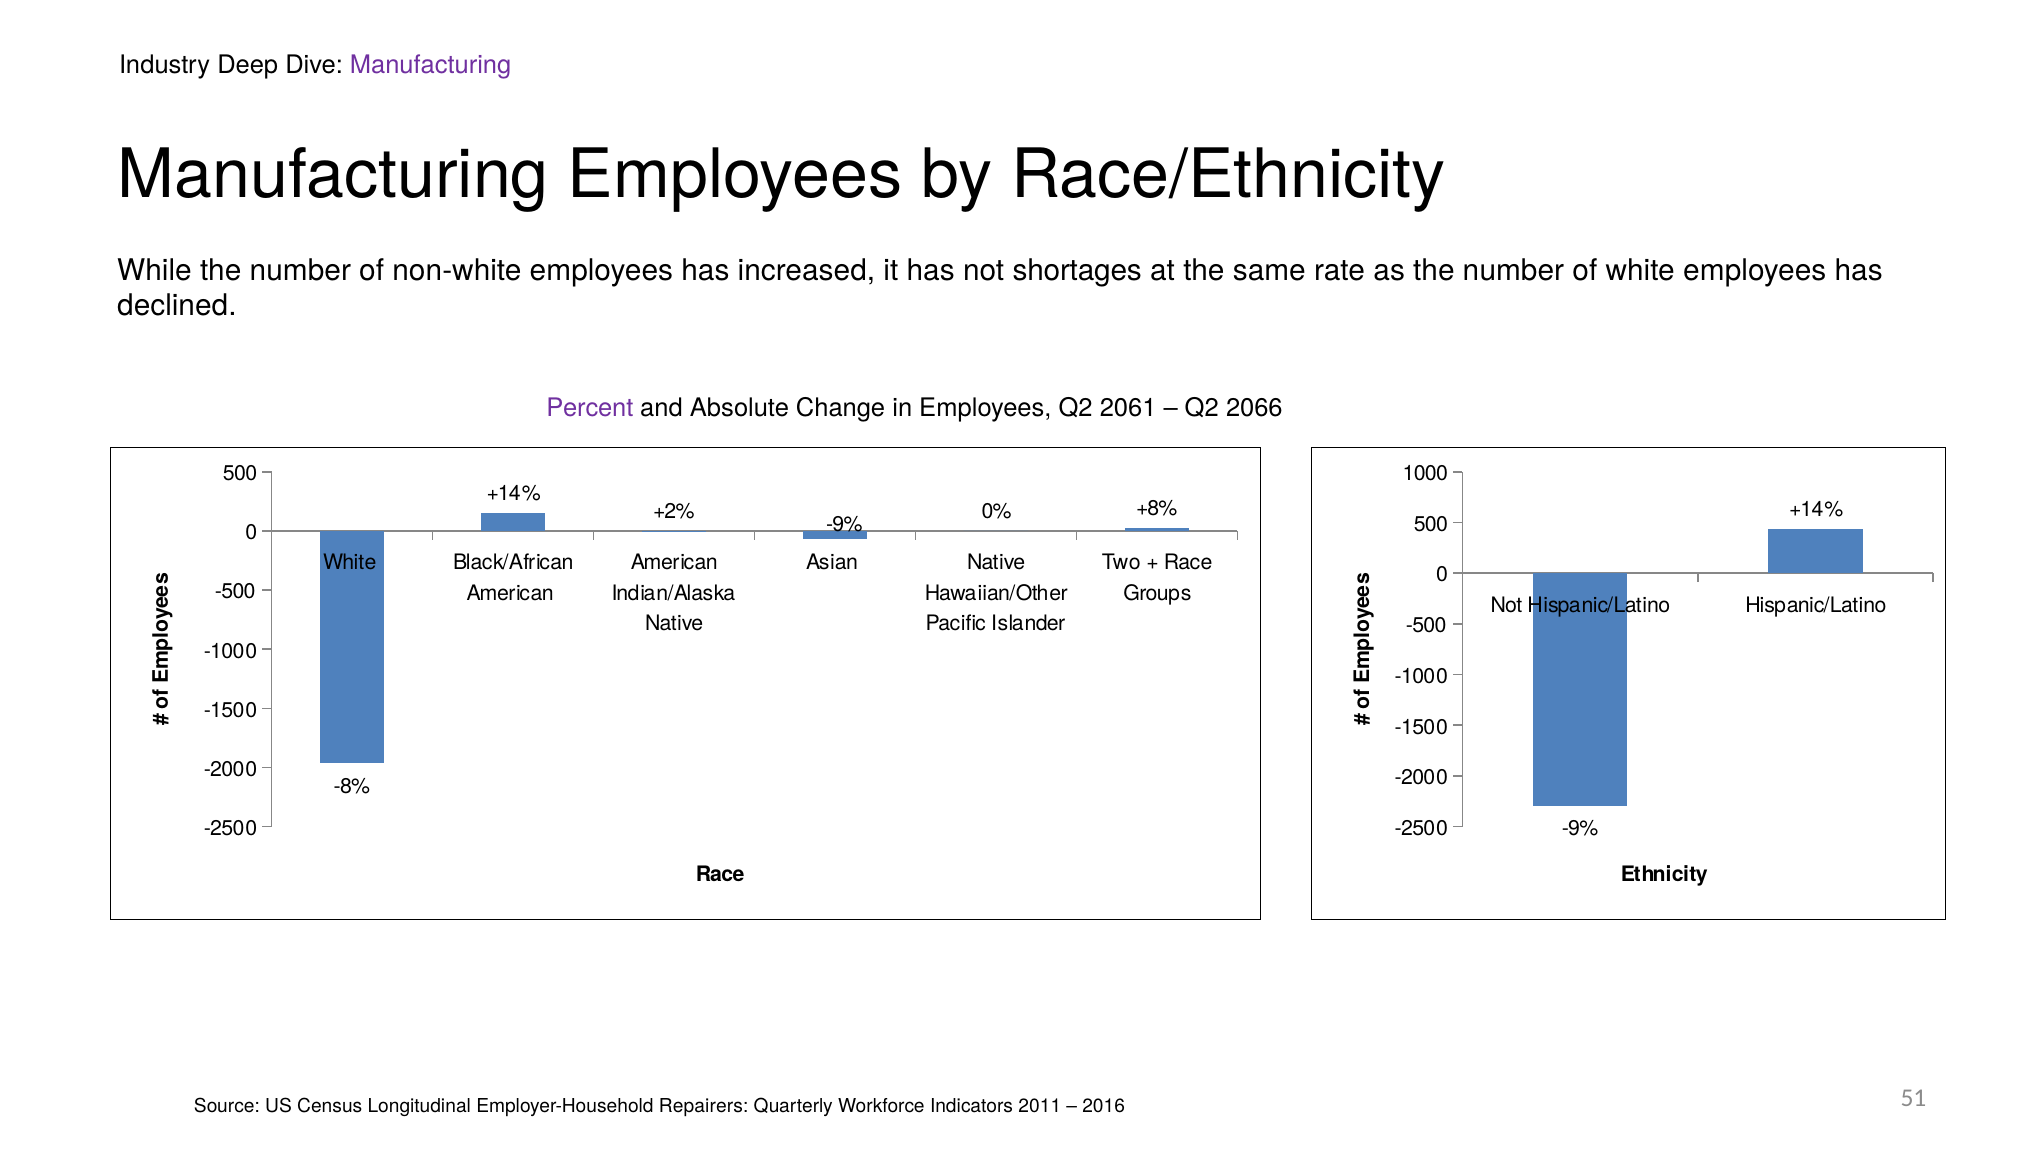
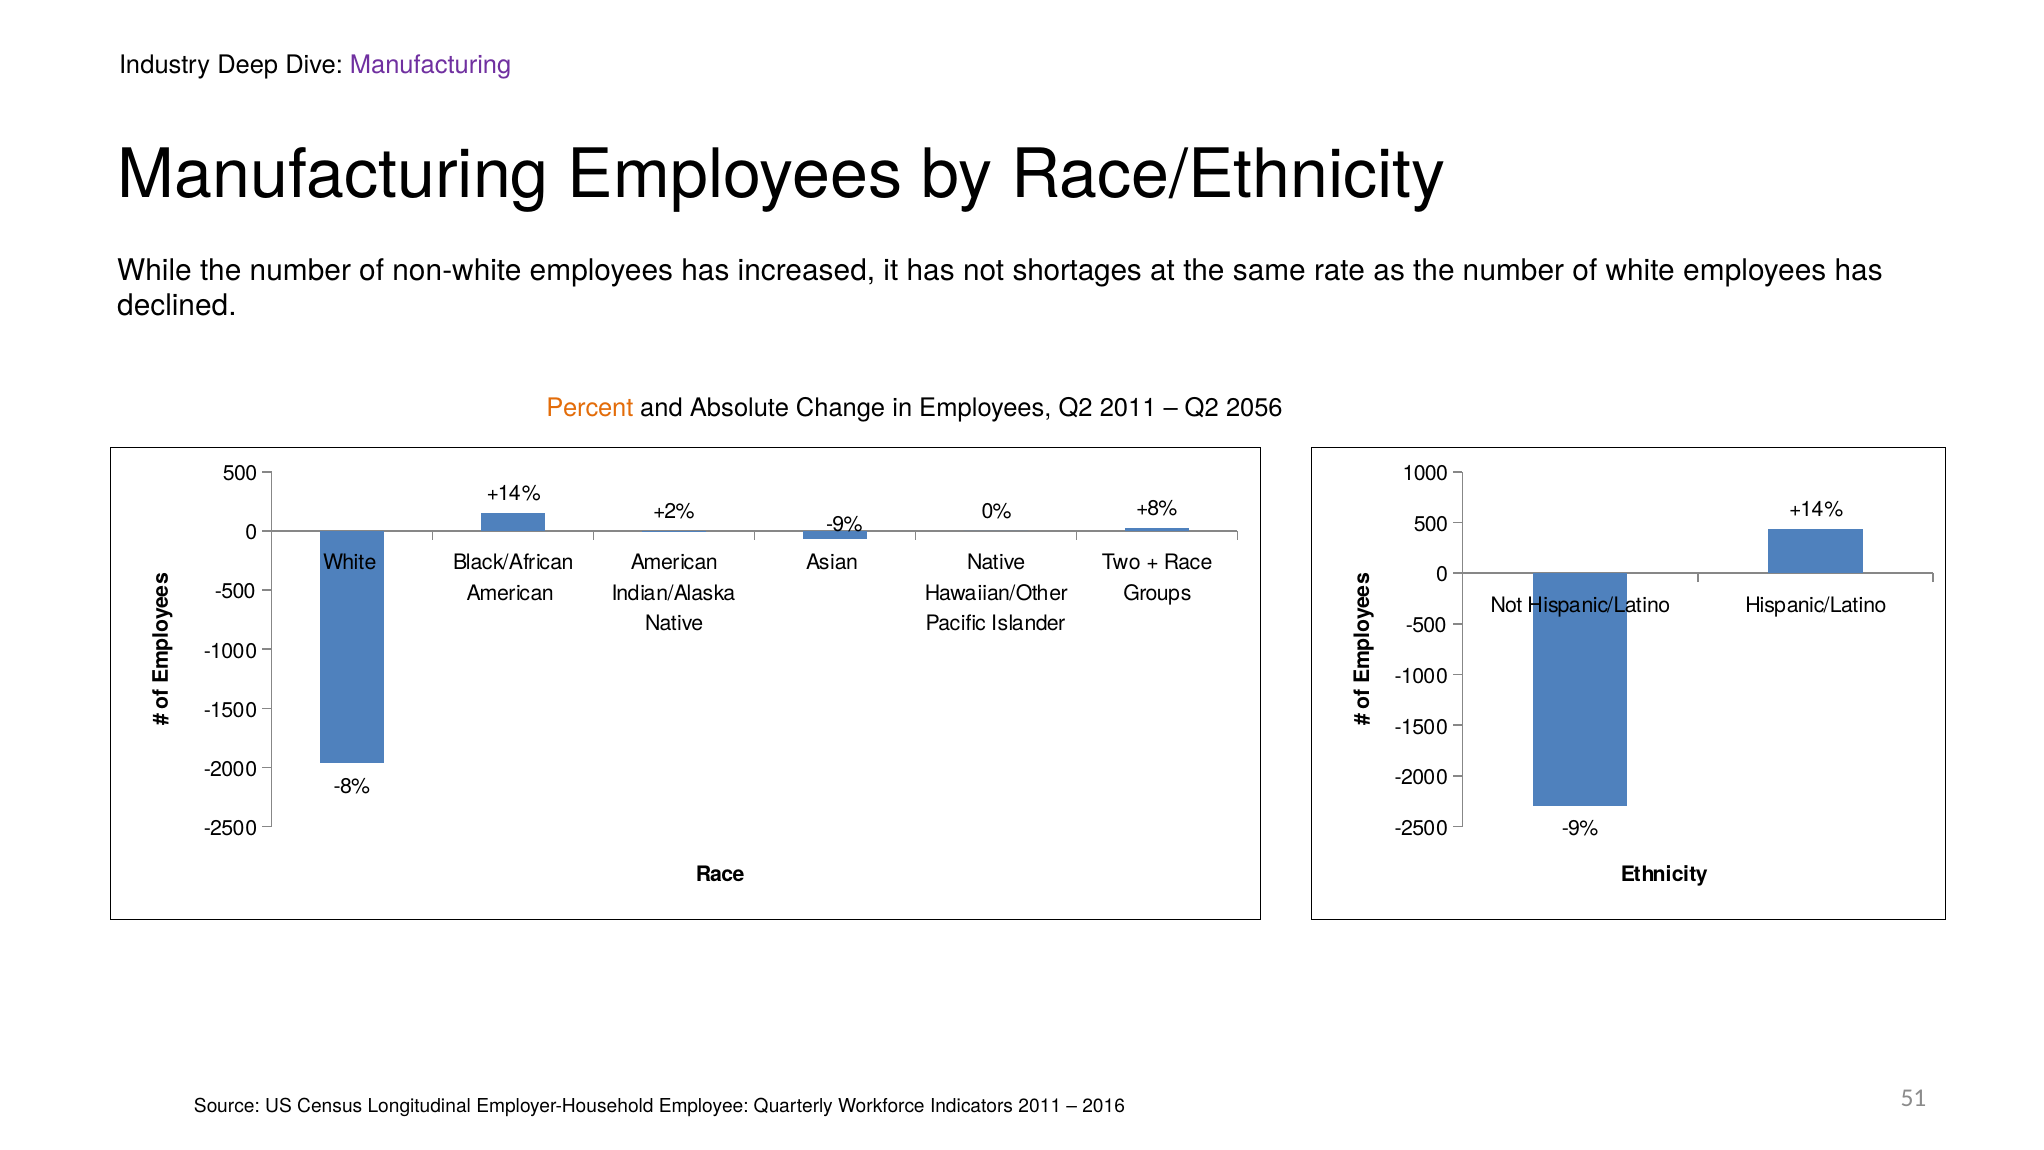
Percent colour: purple -> orange
Q2 2061: 2061 -> 2011
2066: 2066 -> 2056
Repairers: Repairers -> Employee
